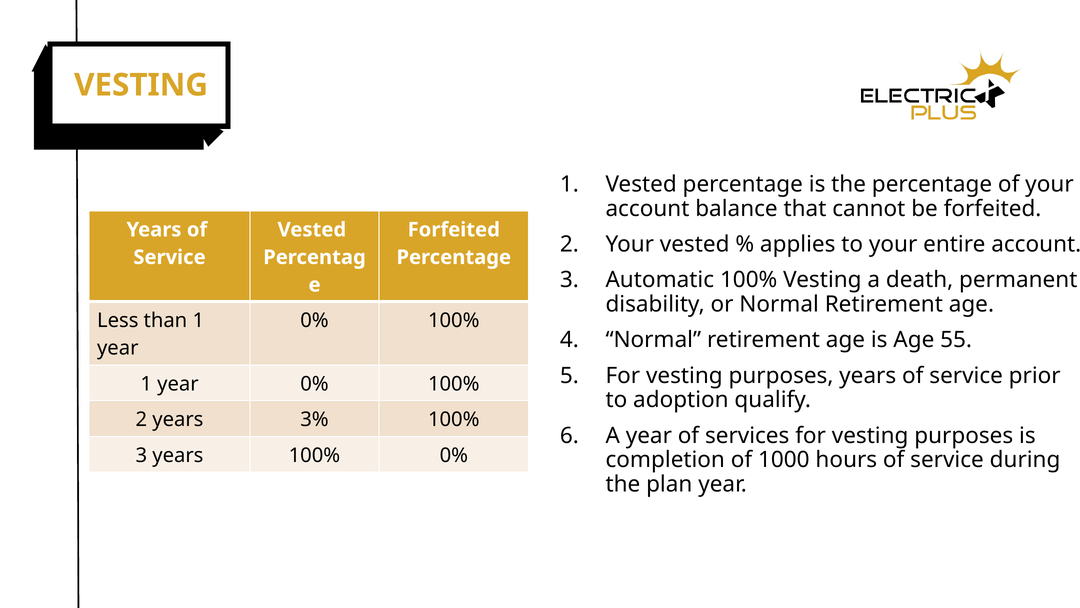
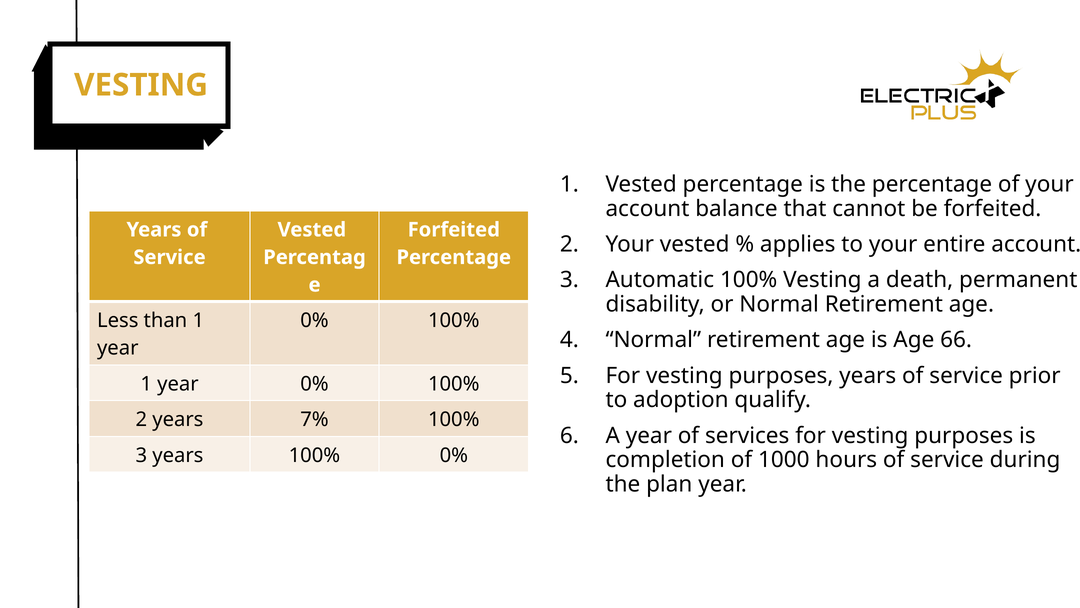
55: 55 -> 66
3%: 3% -> 7%
